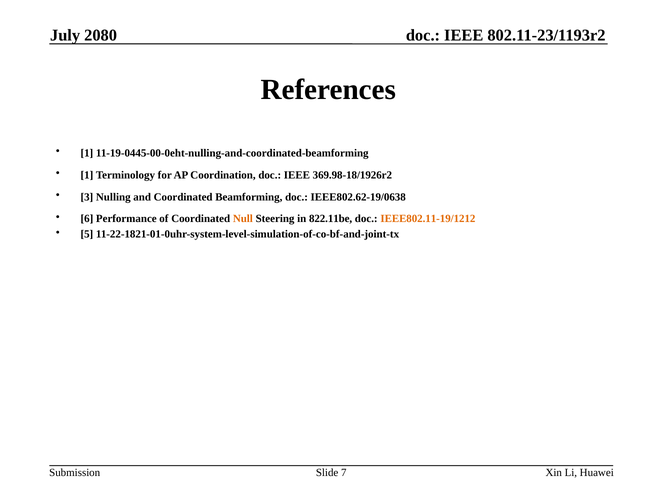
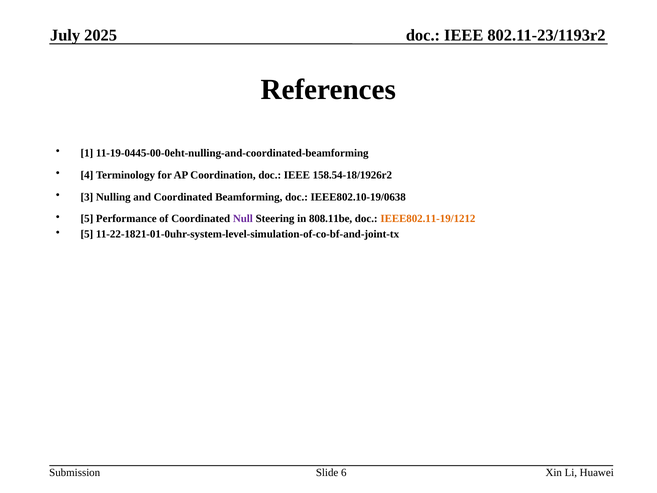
2080: 2080 -> 2025
1 at (87, 175): 1 -> 4
369.98-18/1926r2: 369.98-18/1926r2 -> 158.54-18/1926r2
IEEE802.62-19/0638: IEEE802.62-19/0638 -> IEEE802.10-19/0638
6 at (87, 219): 6 -> 5
Null colour: orange -> purple
822.11be: 822.11be -> 808.11be
7: 7 -> 6
